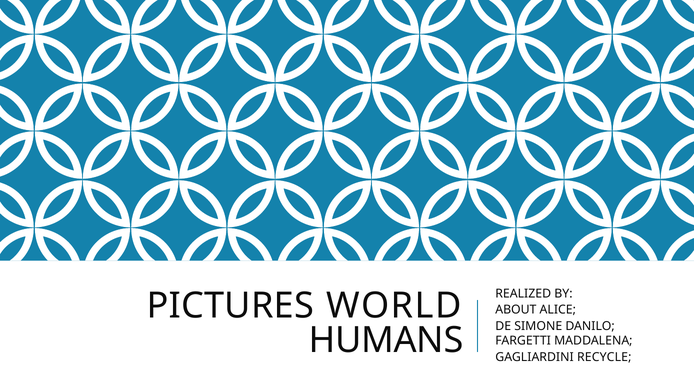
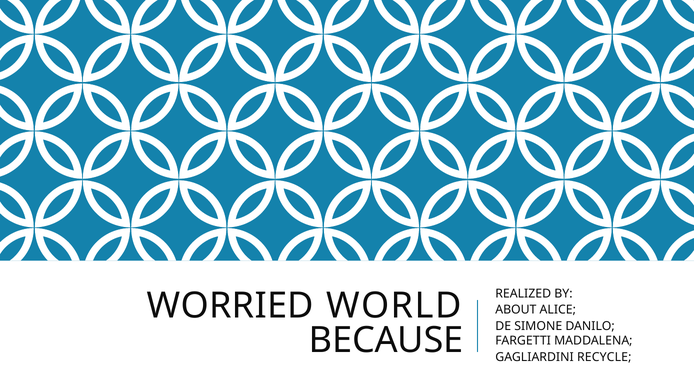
PICTURES: PICTURES -> WORRIED
HUMANS: HUMANS -> BECAUSE
